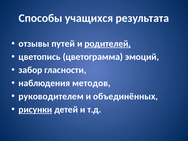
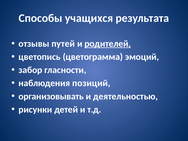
методов: методов -> позиций
руководителем: руководителем -> организовывать
объединённых: объединённых -> деятельностью
рисунки underline: present -> none
